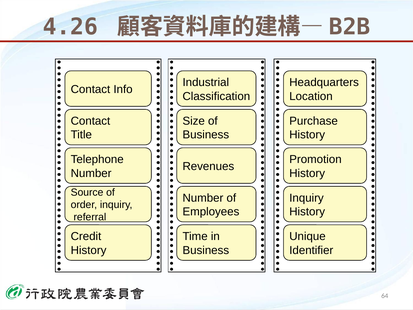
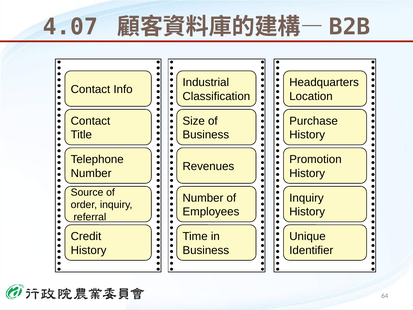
4.26: 4.26 -> 4.07
